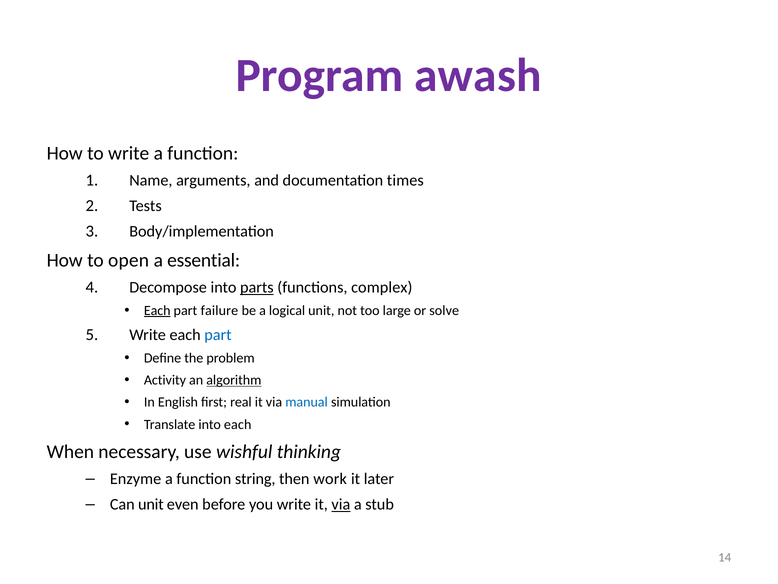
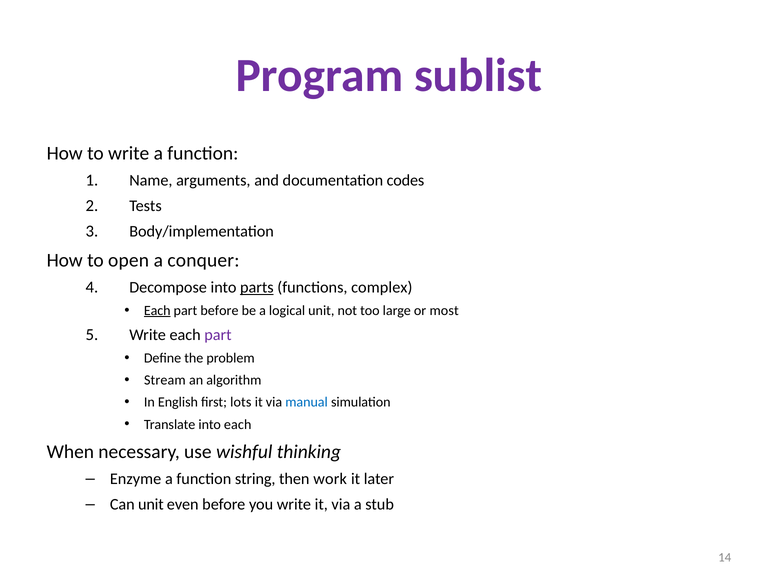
awash: awash -> sublist
times: times -> codes
essential: essential -> conquer
part failure: failure -> before
solve: solve -> most
part at (218, 335) colour: blue -> purple
Activity: Activity -> Stream
algorithm underline: present -> none
real: real -> lots
via at (341, 504) underline: present -> none
